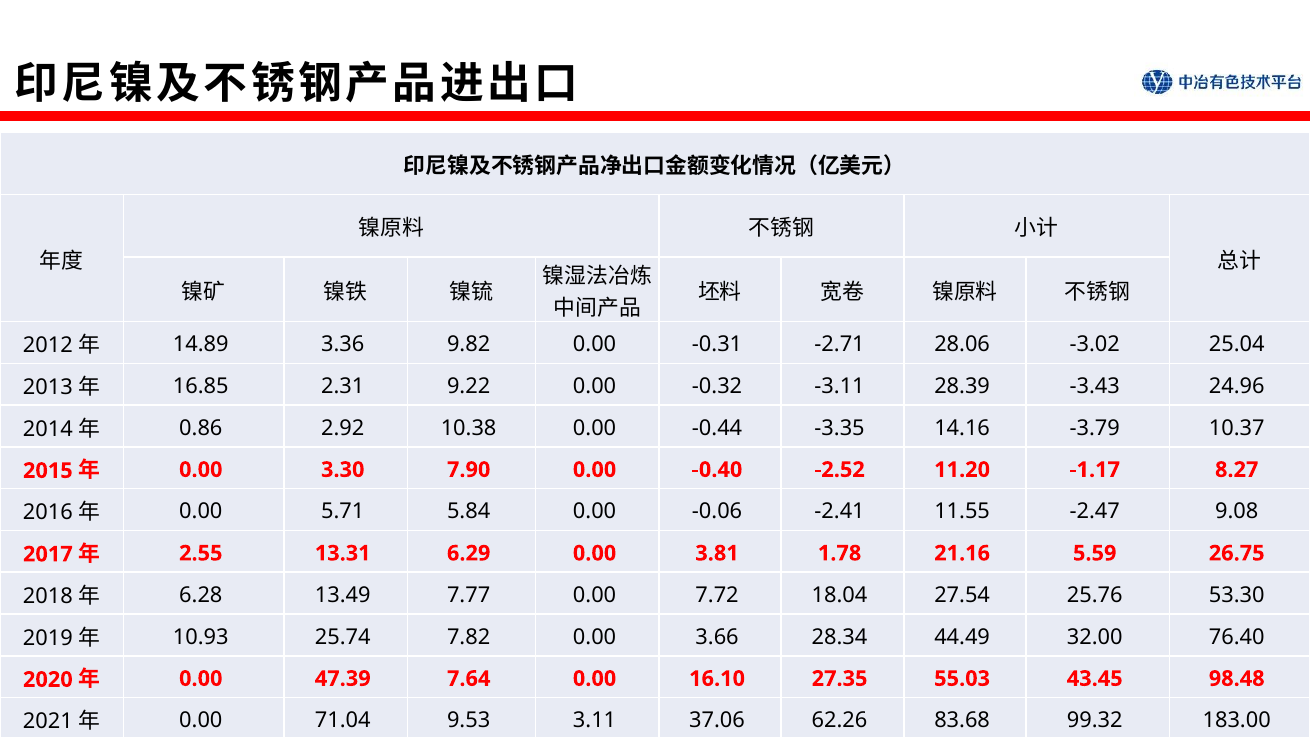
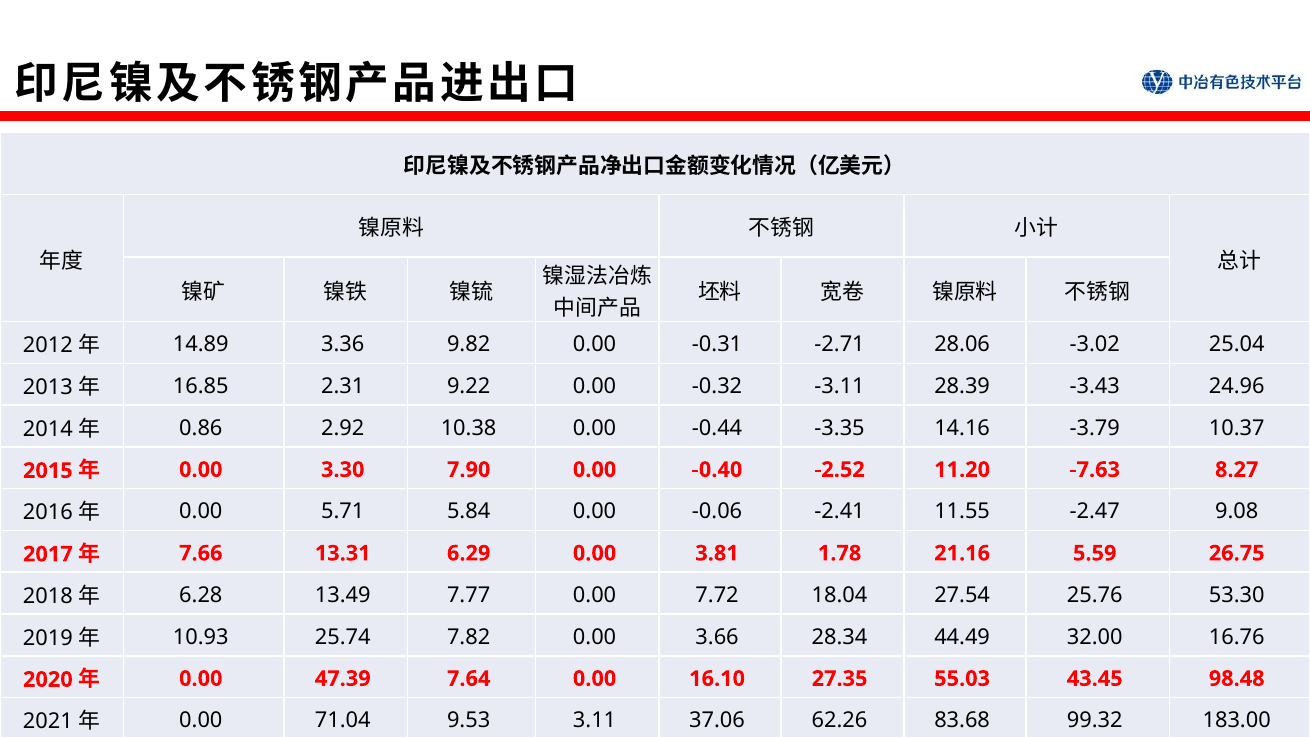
-1.17: -1.17 -> -7.63
2.55: 2.55 -> 7.66
76.40: 76.40 -> 16.76
